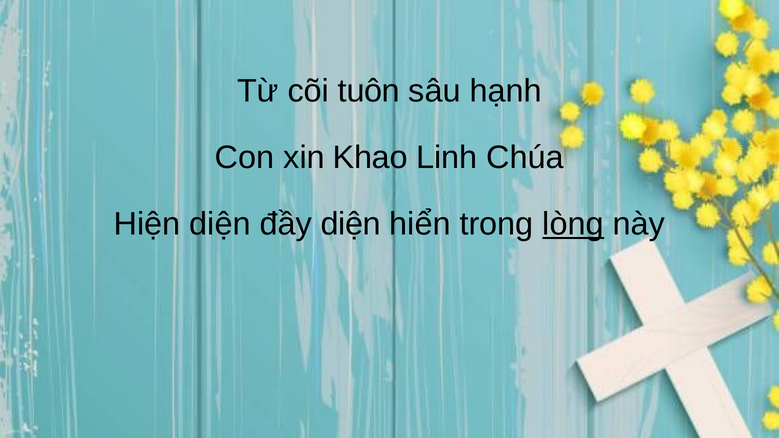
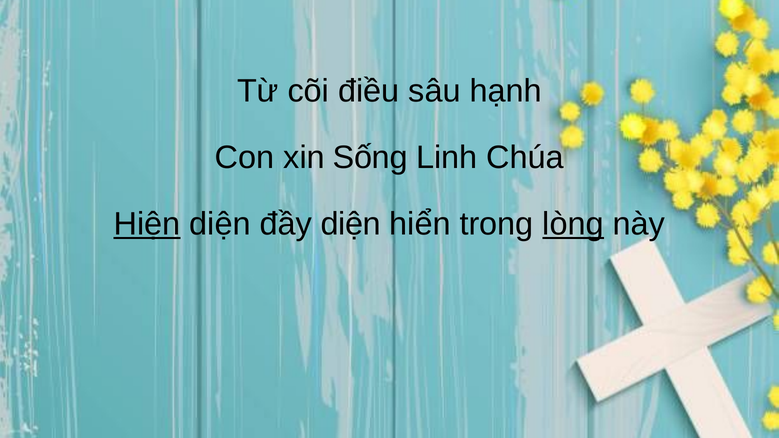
tuôn: tuôn -> điều
Khao: Khao -> Sống
Hiện underline: none -> present
